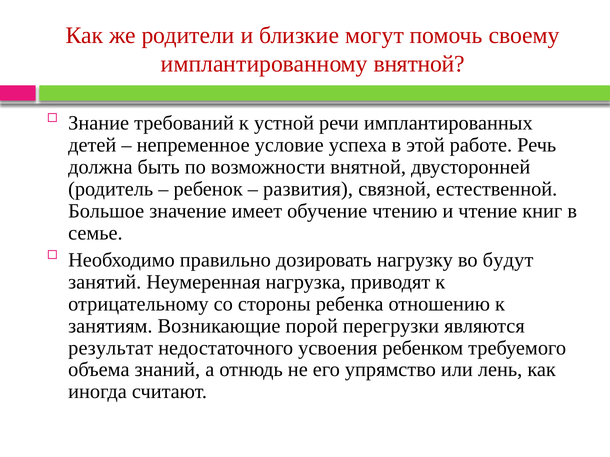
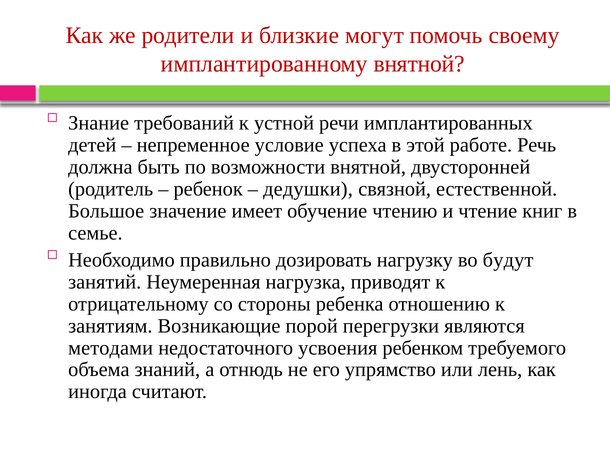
развития: развития -> дедушки
результат: результат -> методами
